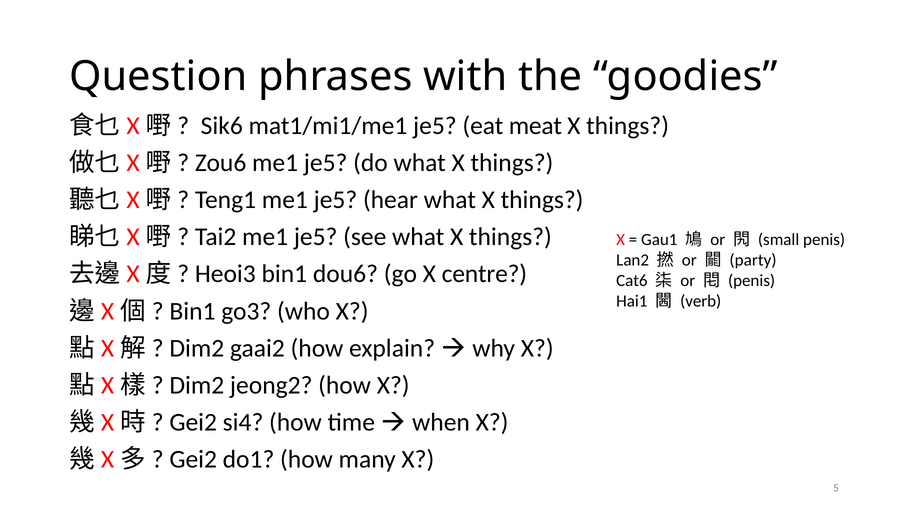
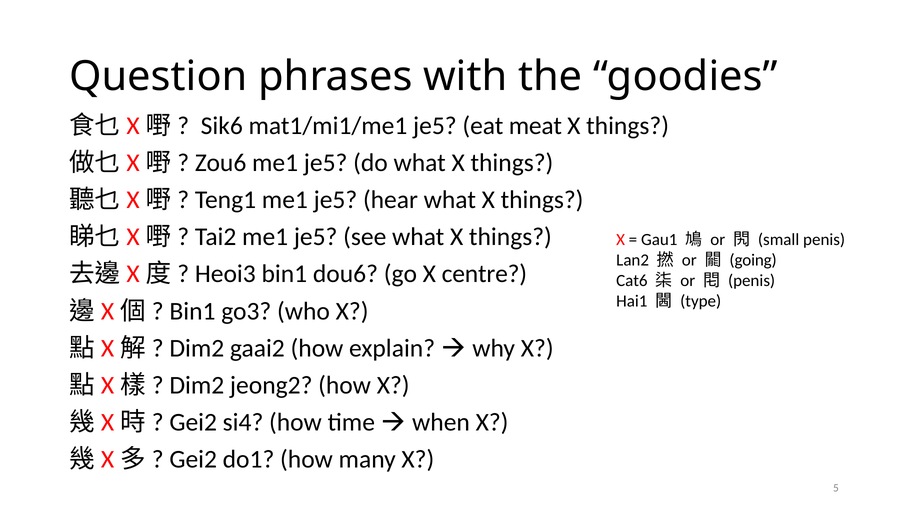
party: party -> going
verb: verb -> type
